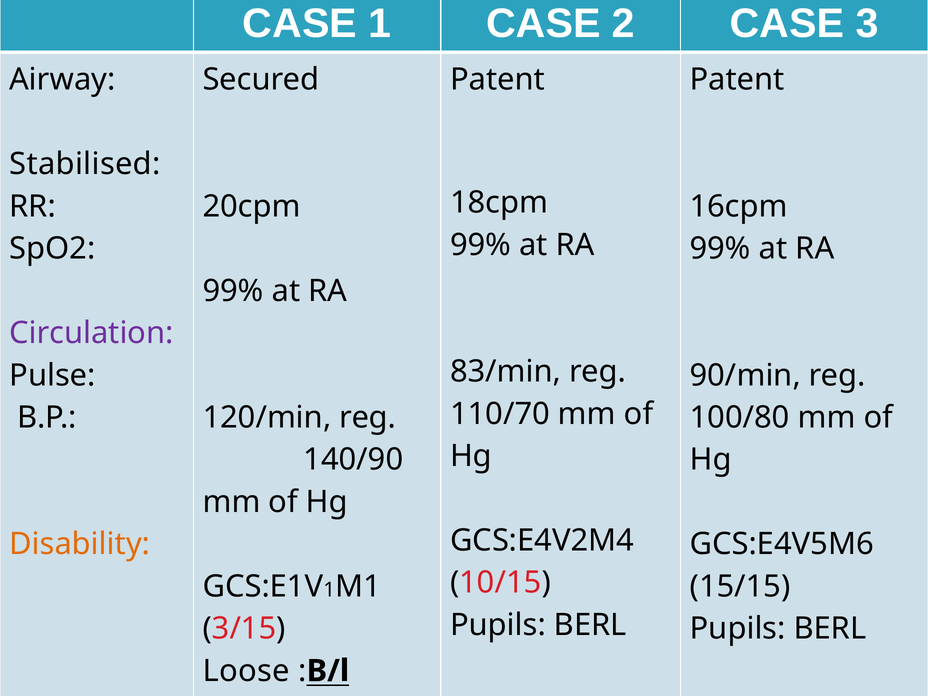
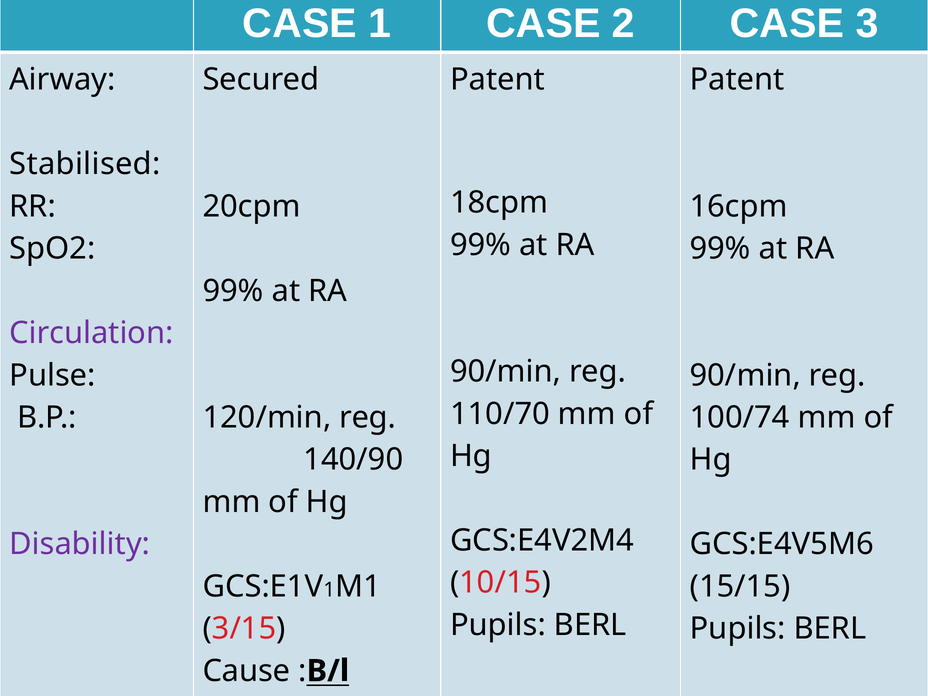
83/min at (506, 372): 83/min -> 90/min
100/80: 100/80 -> 100/74
Disability colour: orange -> purple
Loose: Loose -> Cause
